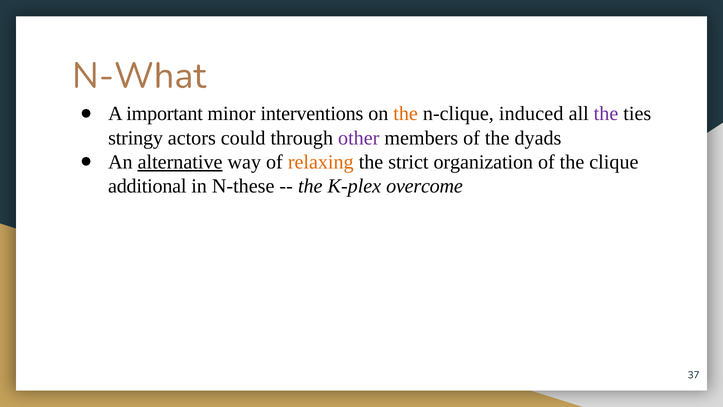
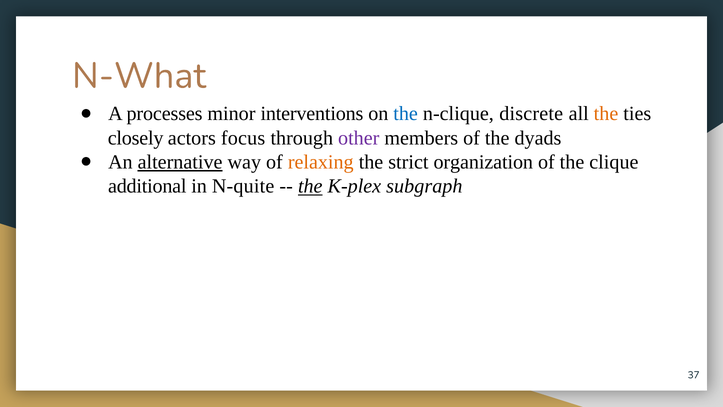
important: important -> processes
the at (406, 114) colour: orange -> blue
induced: induced -> discrete
the at (606, 114) colour: purple -> orange
stringy: stringy -> closely
could: could -> focus
N-these: N-these -> N-quite
the at (310, 186) underline: none -> present
overcome: overcome -> subgraph
